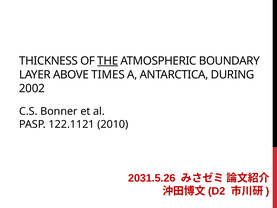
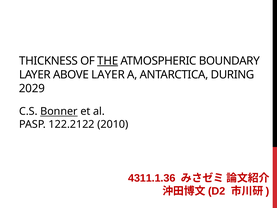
ABOVE TIMES: TIMES -> LAYER
2002: 2002 -> 2029
Bonner underline: none -> present
122.1121: 122.1121 -> 122.2122
2031.5.26: 2031.5.26 -> 4311.1.36
